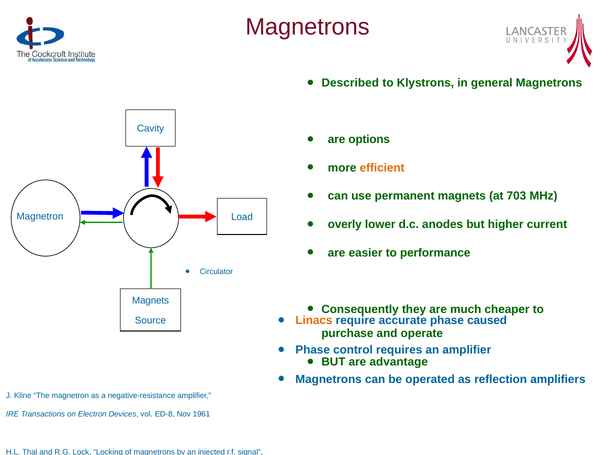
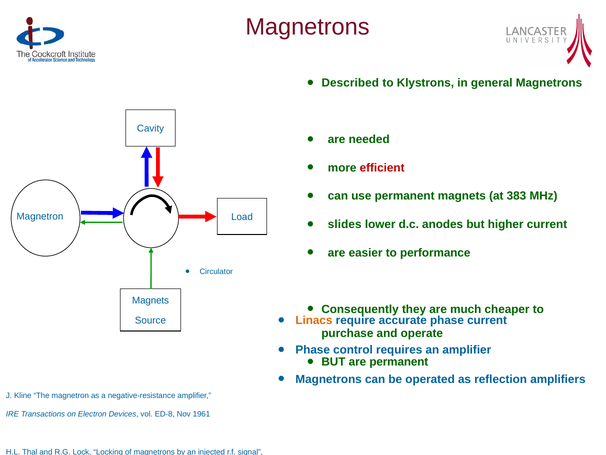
options: options -> needed
efficient colour: orange -> red
703: 703 -> 383
overly: overly -> slides
phase caused: caused -> current
are advantage: advantage -> permanent
